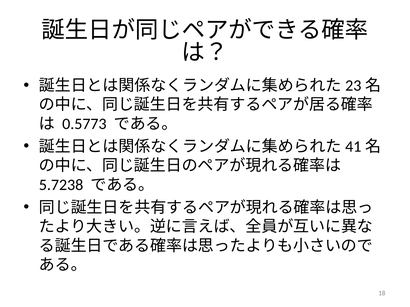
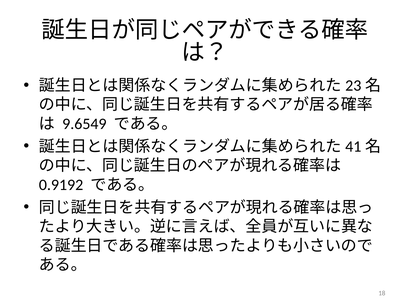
0.5773: 0.5773 -> 9.6549
5.7238: 5.7238 -> 0.9192
